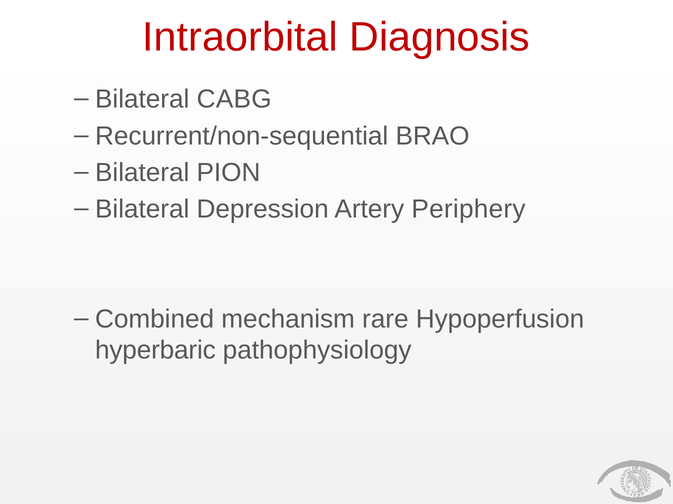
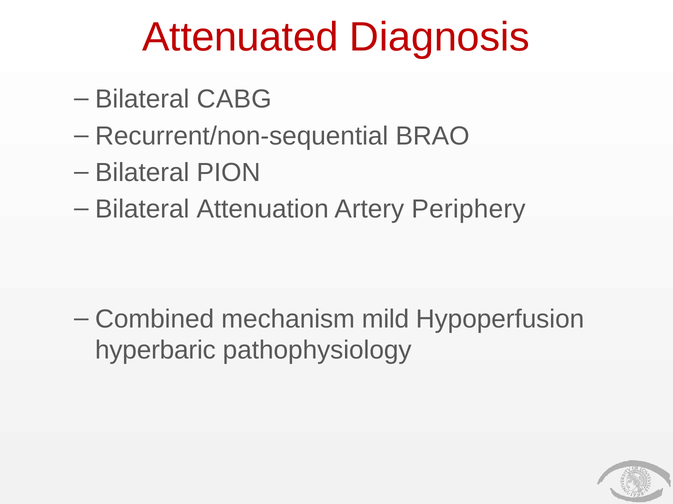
Intraorbital: Intraorbital -> Attenuated
Depression: Depression -> Attenuation
rare: rare -> mild
